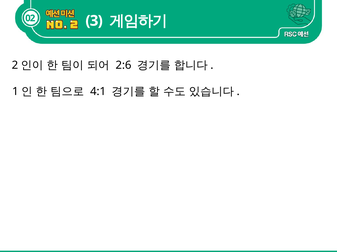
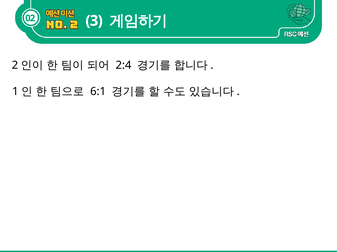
2:6: 2:6 -> 2:4
4:1: 4:1 -> 6:1
